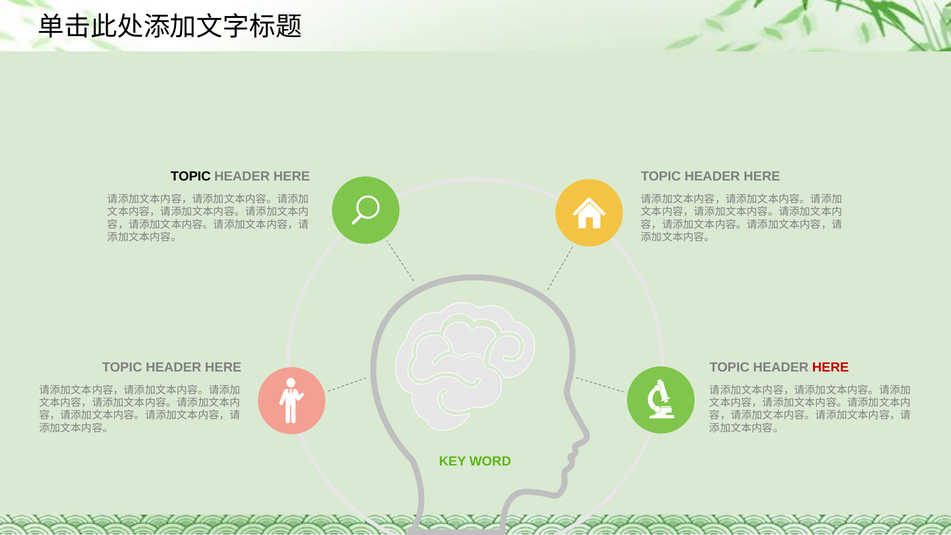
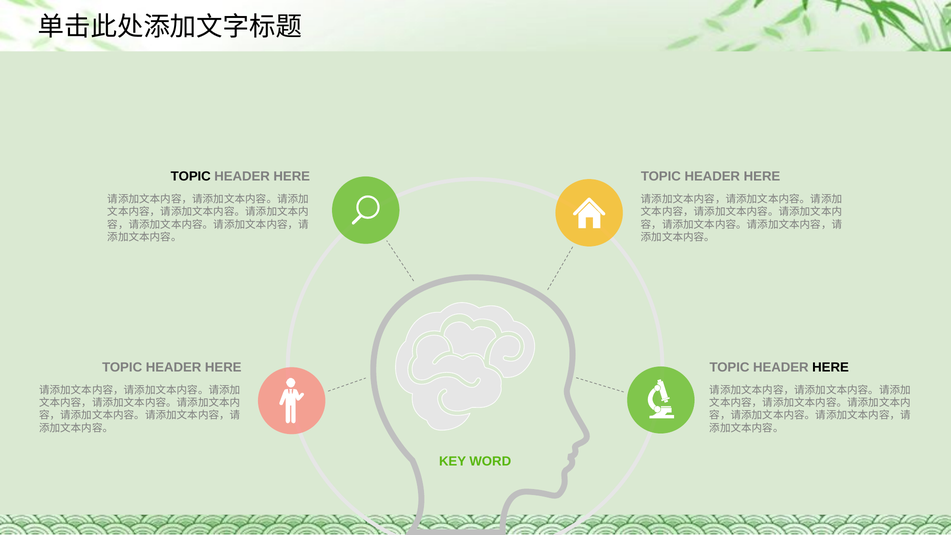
HERE at (831, 367) colour: red -> black
